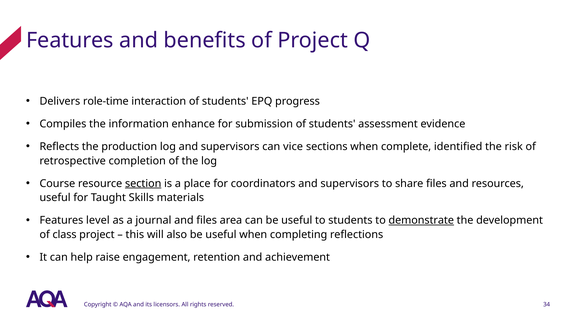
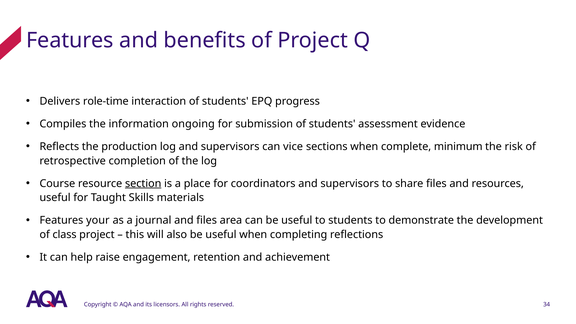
enhance: enhance -> ongoing
identified: identified -> minimum
level: level -> your
demonstrate underline: present -> none
